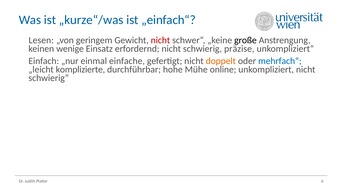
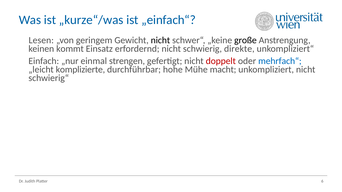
nicht at (160, 40) colour: red -> black
wenige: wenige -> kommt
präzise: präzise -> direkte
einfache: einfache -> strengen
doppelt colour: orange -> red
online: online -> macht
